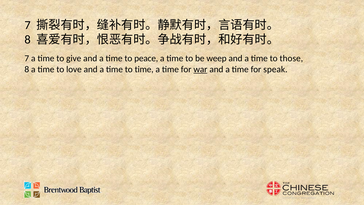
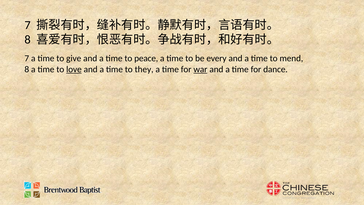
weep: weep -> every
those: those -> mend
love underline: none -> present
to time: time -> they
speak: speak -> dance
